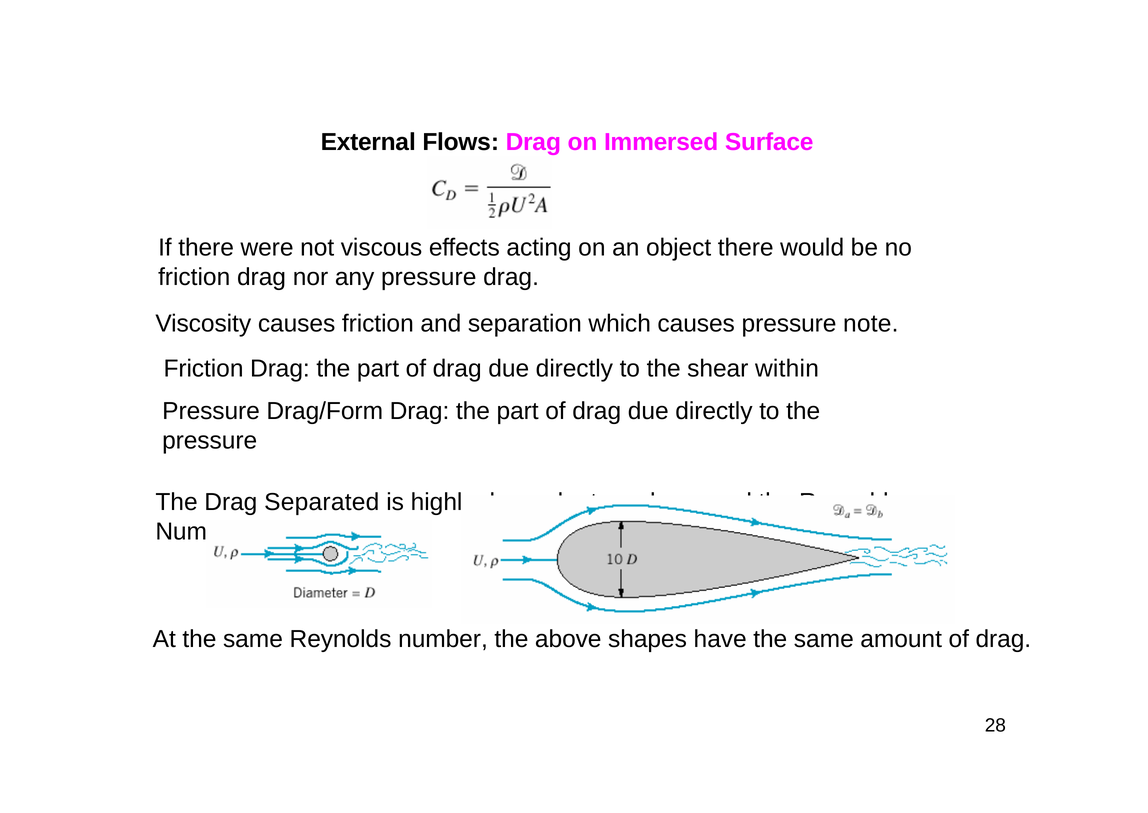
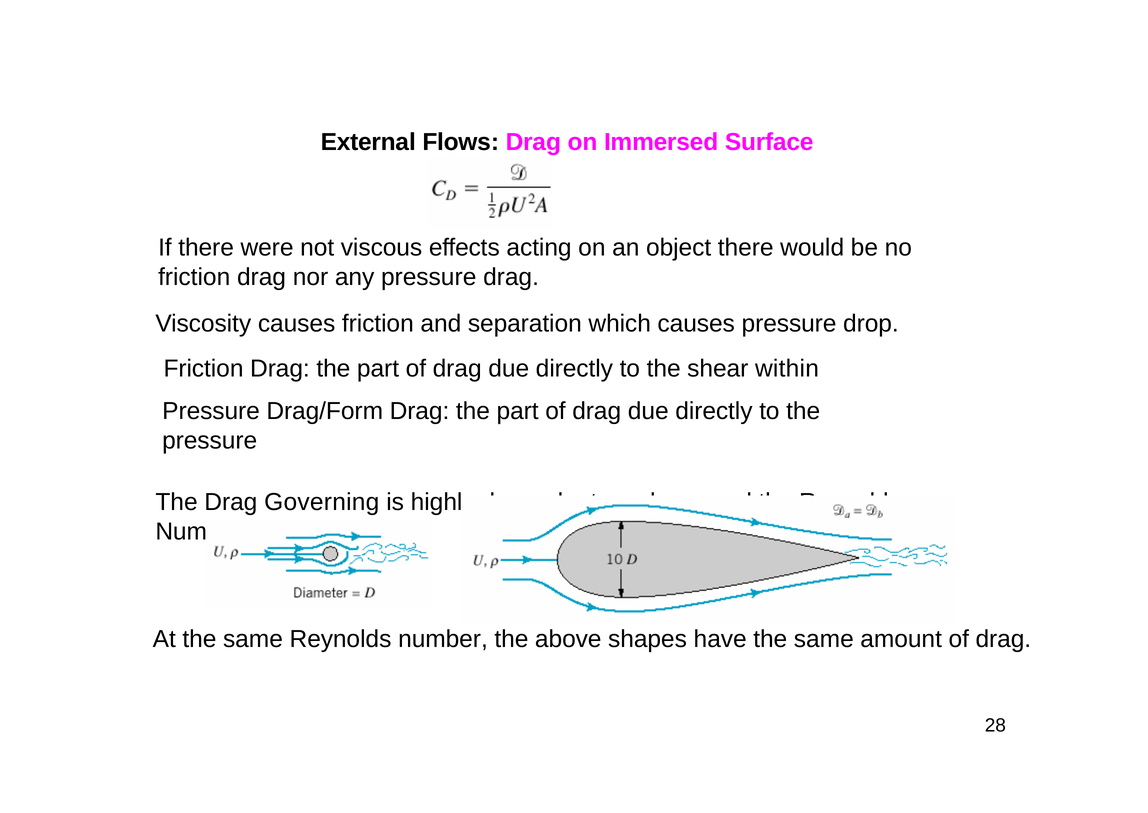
note: note -> drop
Separated: Separated -> Governing
